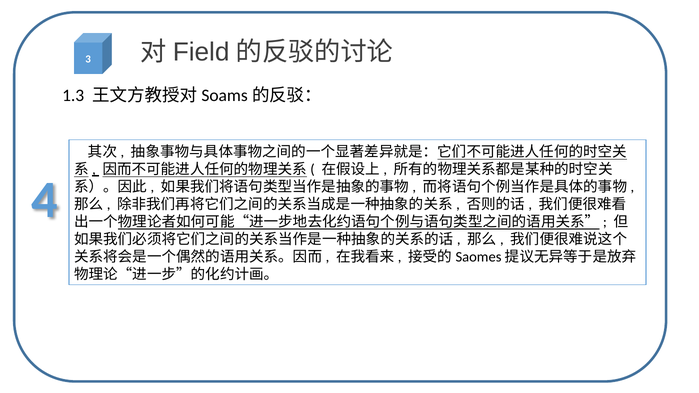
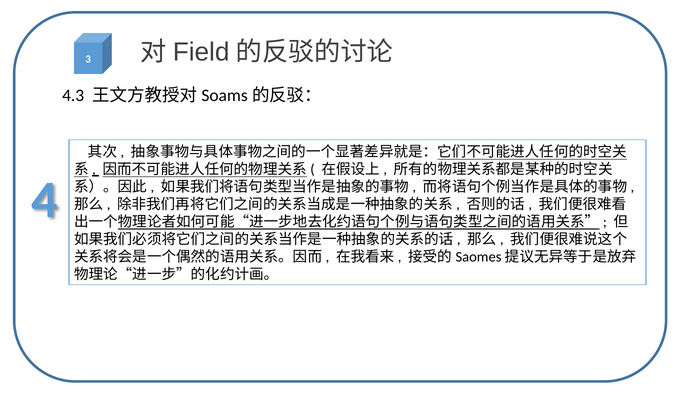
1.3: 1.3 -> 4.3
